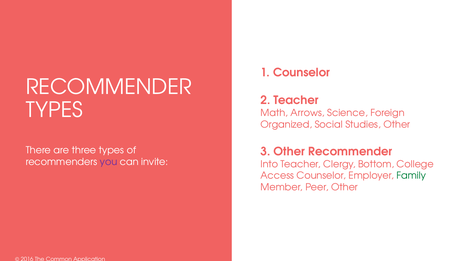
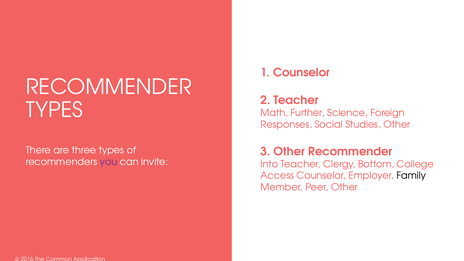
Arrows: Arrows -> Further
Organized: Organized -> Responses
Family colour: green -> black
